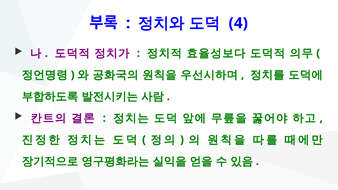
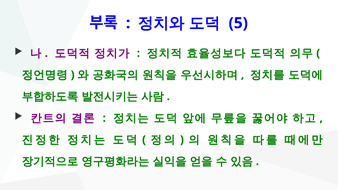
4: 4 -> 5
